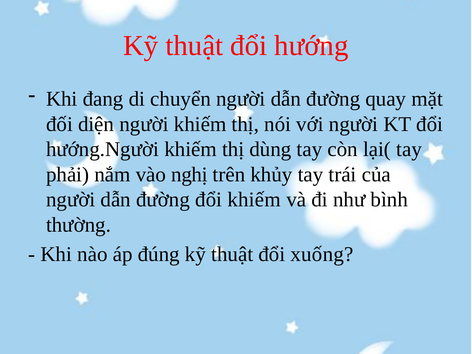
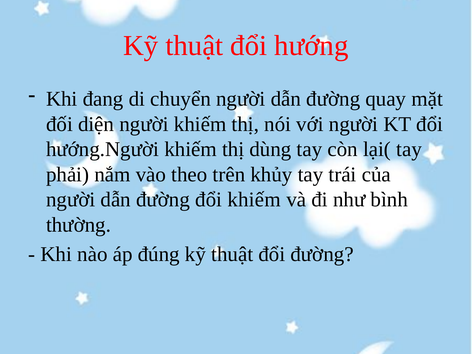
nghị: nghị -> theo
đổi xuống: xuống -> đường
